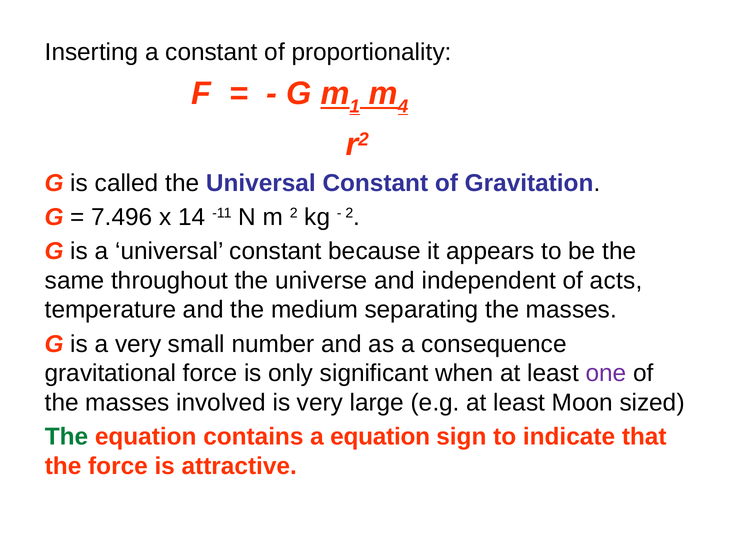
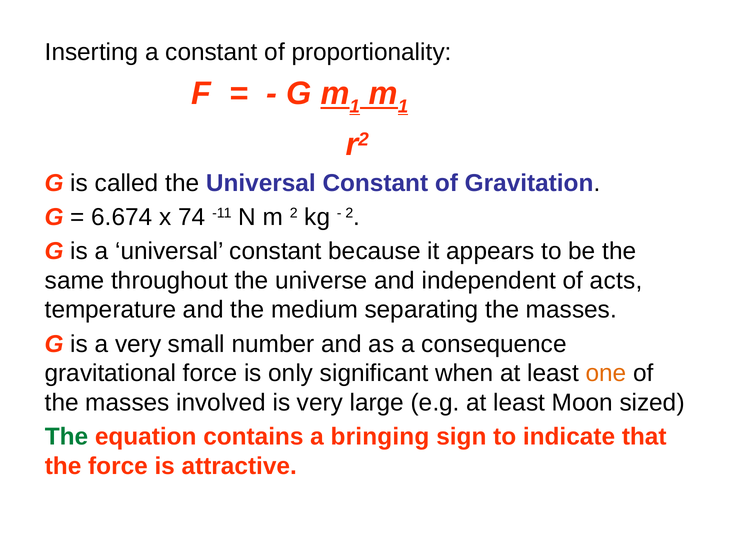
4 at (403, 106): 4 -> 1
7.496: 7.496 -> 6.674
14: 14 -> 74
one colour: purple -> orange
a equation: equation -> bringing
